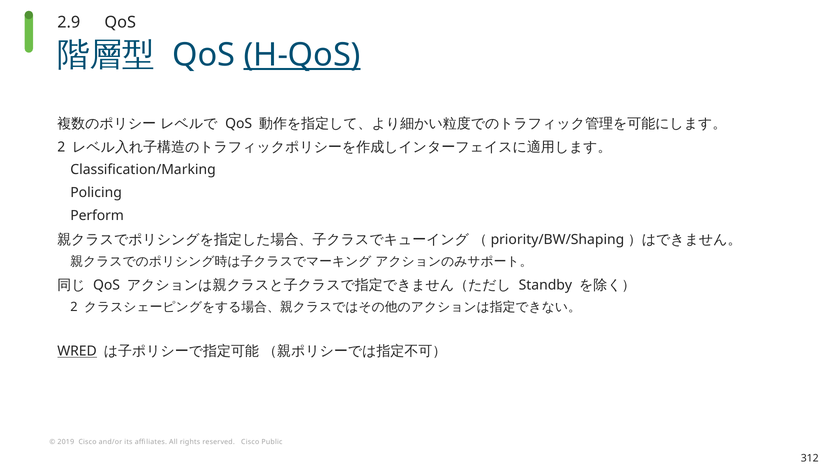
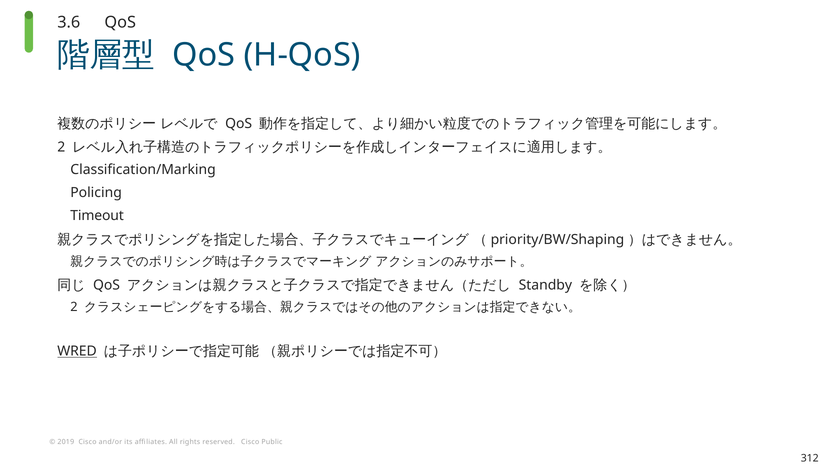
2.9: 2.9 -> 3.6
H-QoS underline: present -> none
Perform: Perform -> Timeout
